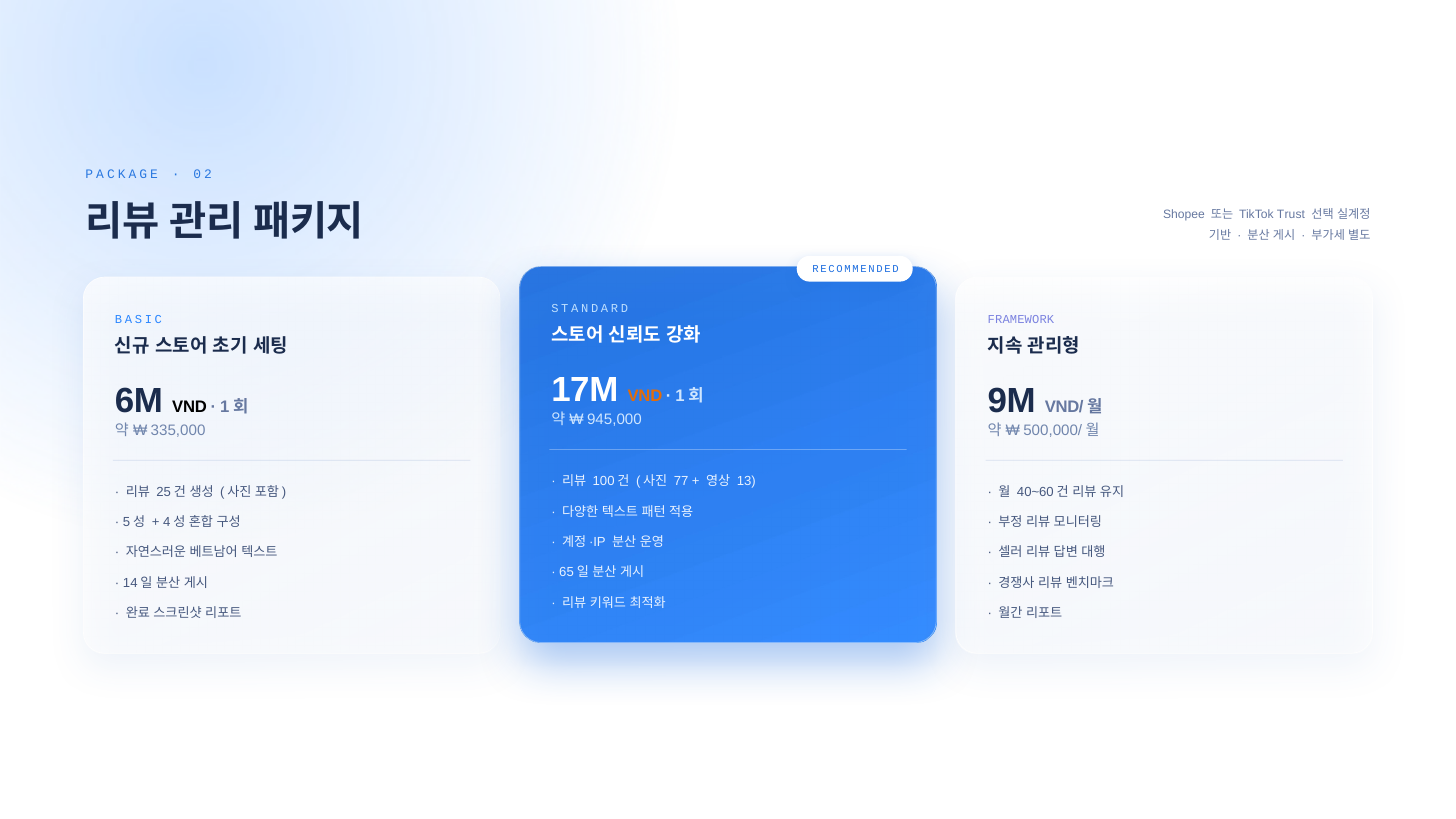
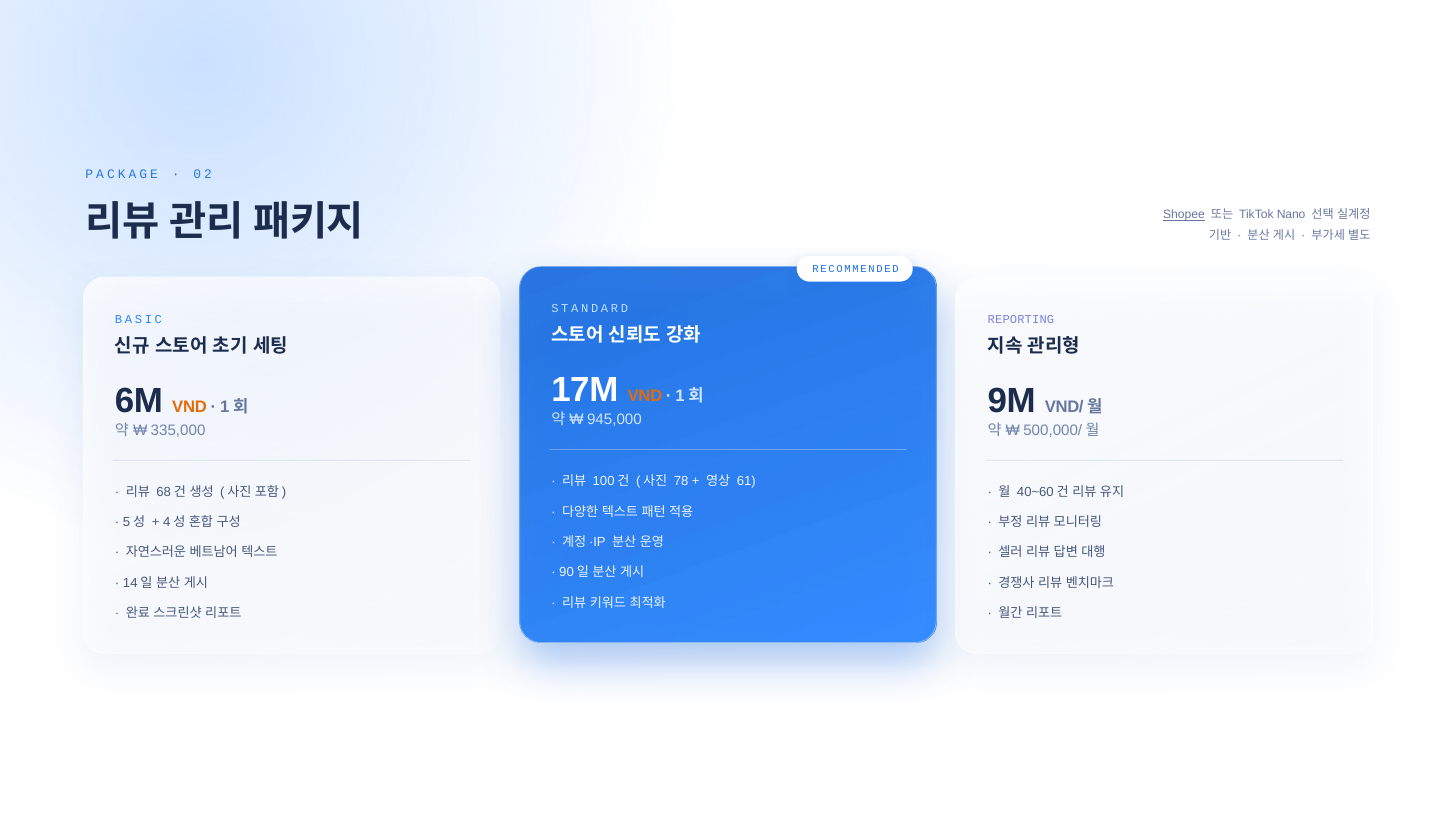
Shopee underline: none -> present
Trust: Trust -> Nano
FRAMEWORK: FRAMEWORK -> REPORTING
VND at (190, 407) colour: black -> orange
77: 77 -> 78
13: 13 -> 61
25: 25 -> 68
65: 65 -> 90
